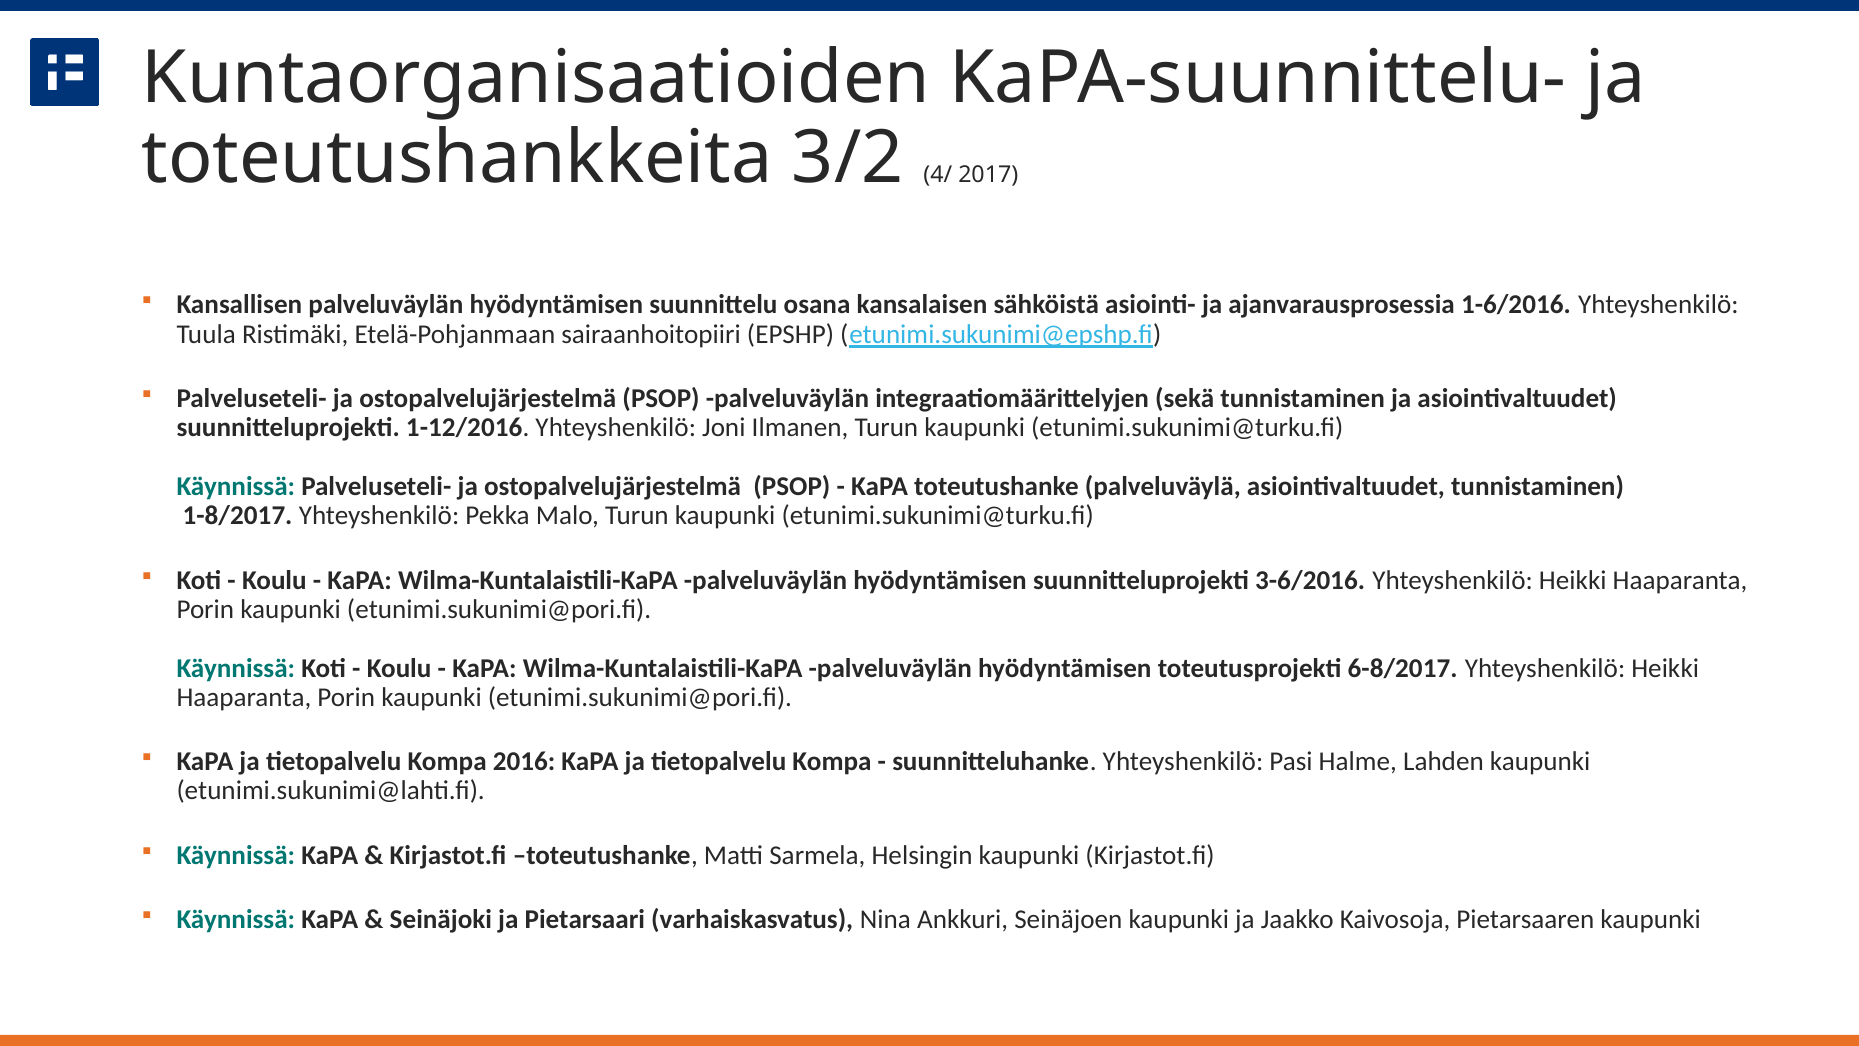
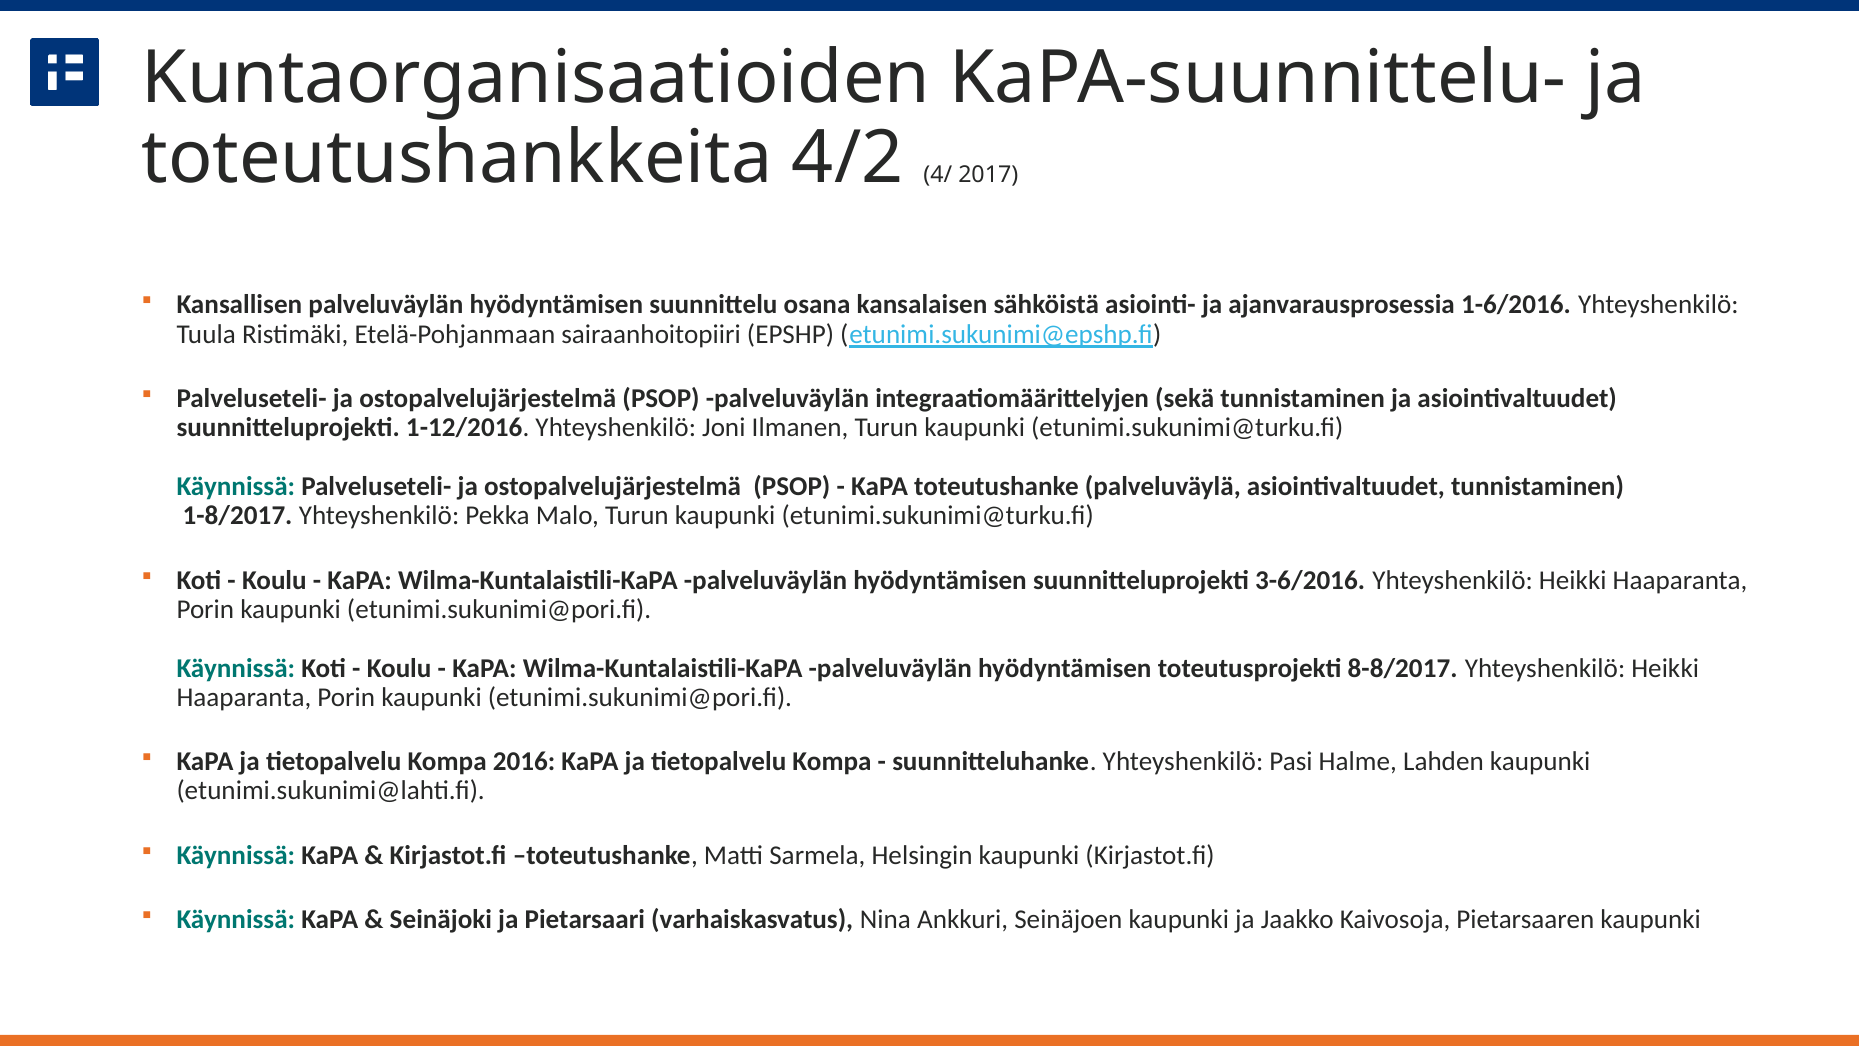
3/2: 3/2 -> 4/2
6-8/2017: 6-8/2017 -> 8-8/2017
